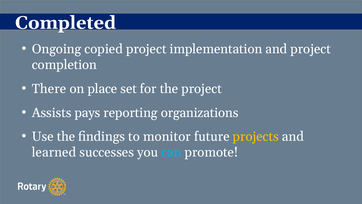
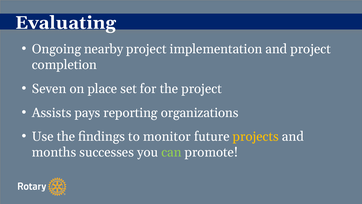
Completed: Completed -> Evaluating
copied: copied -> nearby
There: There -> Seven
learned: learned -> months
can colour: light blue -> light green
